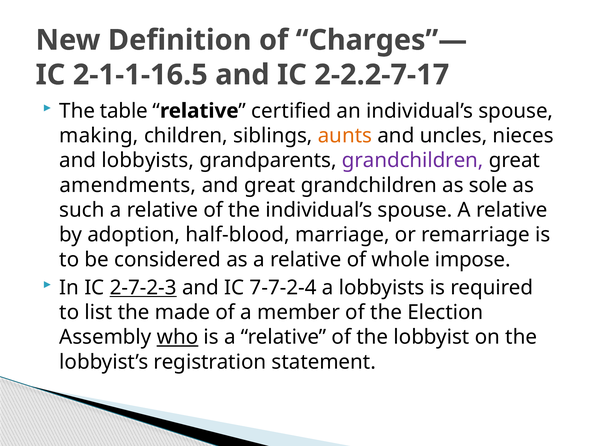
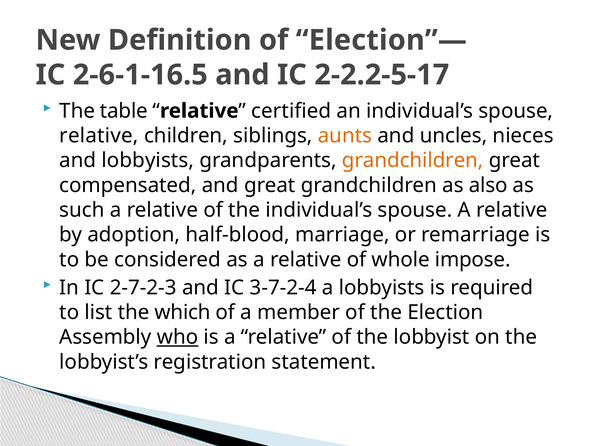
Charges”—: Charges”— -> Election”—
2-1-1-16.5: 2-1-1-16.5 -> 2-6-1-16.5
2-2.2-7-17: 2-2.2-7-17 -> 2-2.2-5-17
making at (99, 136): making -> relative
grandchildren at (413, 160) colour: purple -> orange
amendments: amendments -> compensated
sole: sole -> also
2-7-2-3 underline: present -> none
7-7-2-4: 7-7-2-4 -> 3-7-2-4
made: made -> which
